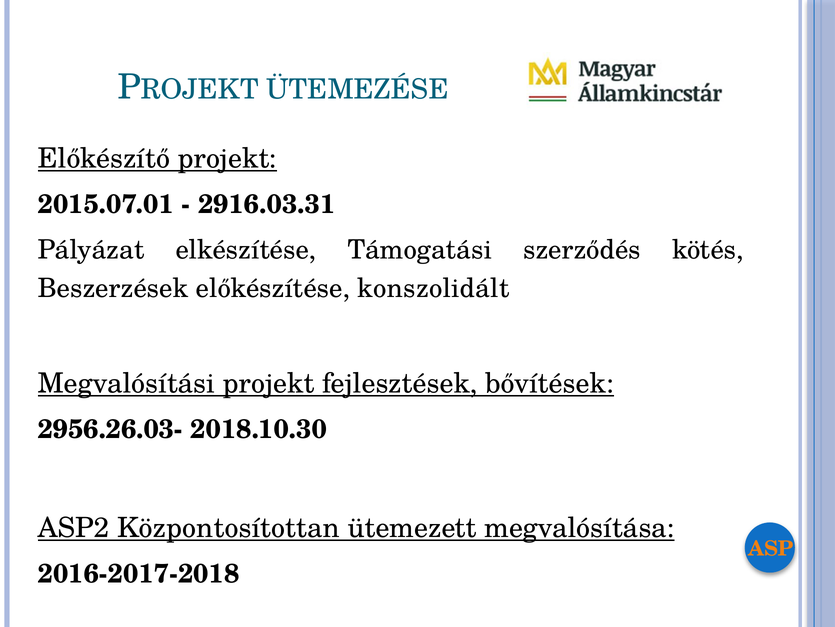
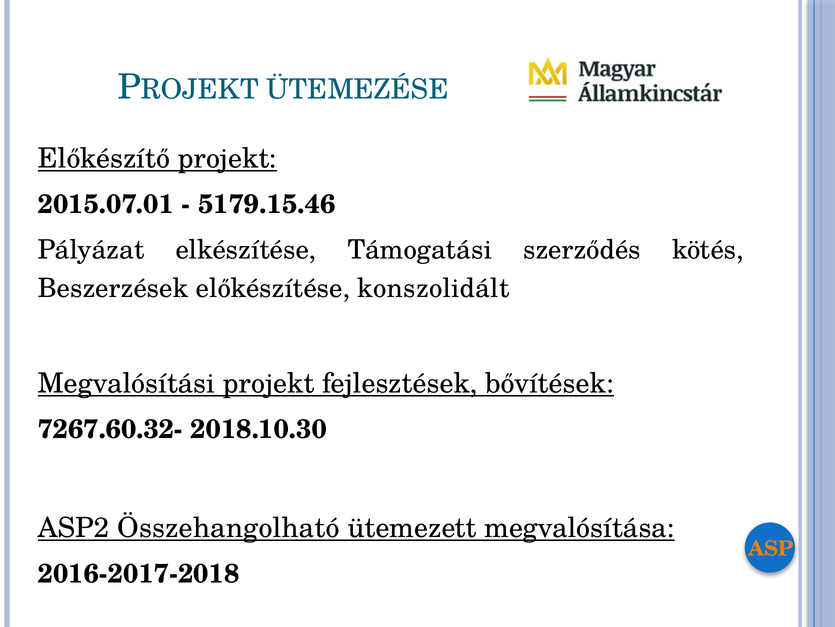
2916.03.31: 2916.03.31 -> 5179.15.46
2956.26.03-: 2956.26.03- -> 7267.60.32-
Központosítottan: Központosítottan -> Összehangolható
